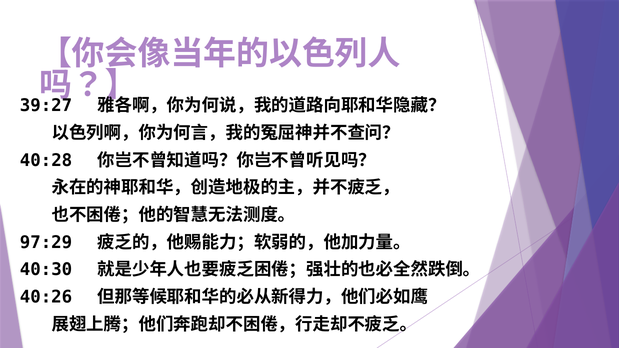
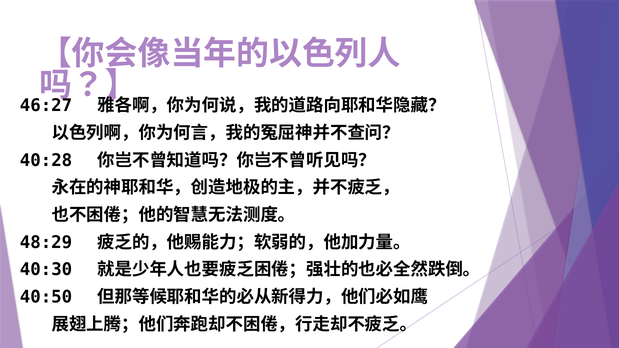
39:27: 39:27 -> 46:27
97:29: 97:29 -> 48:29
40:26: 40:26 -> 40:50
